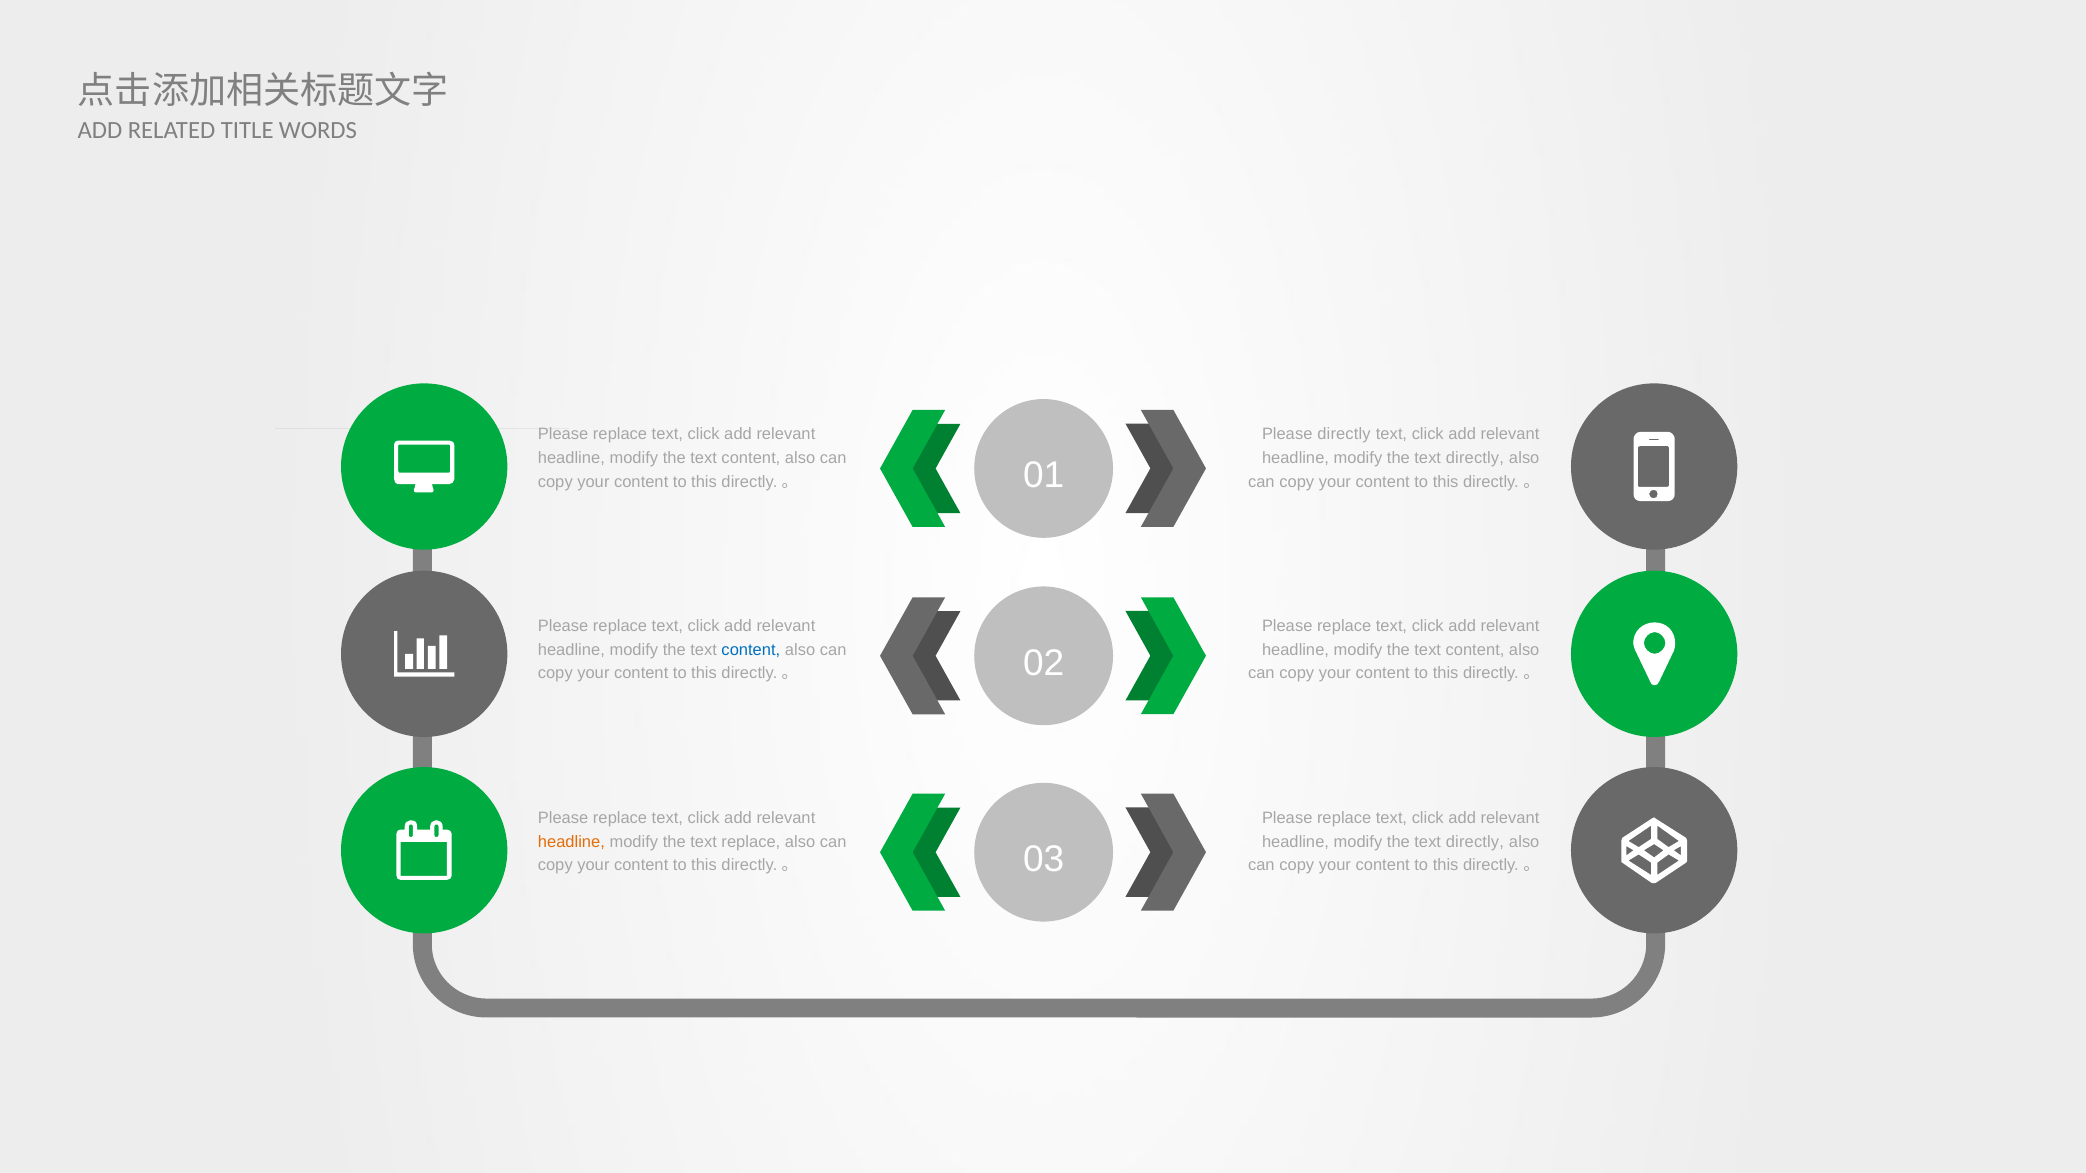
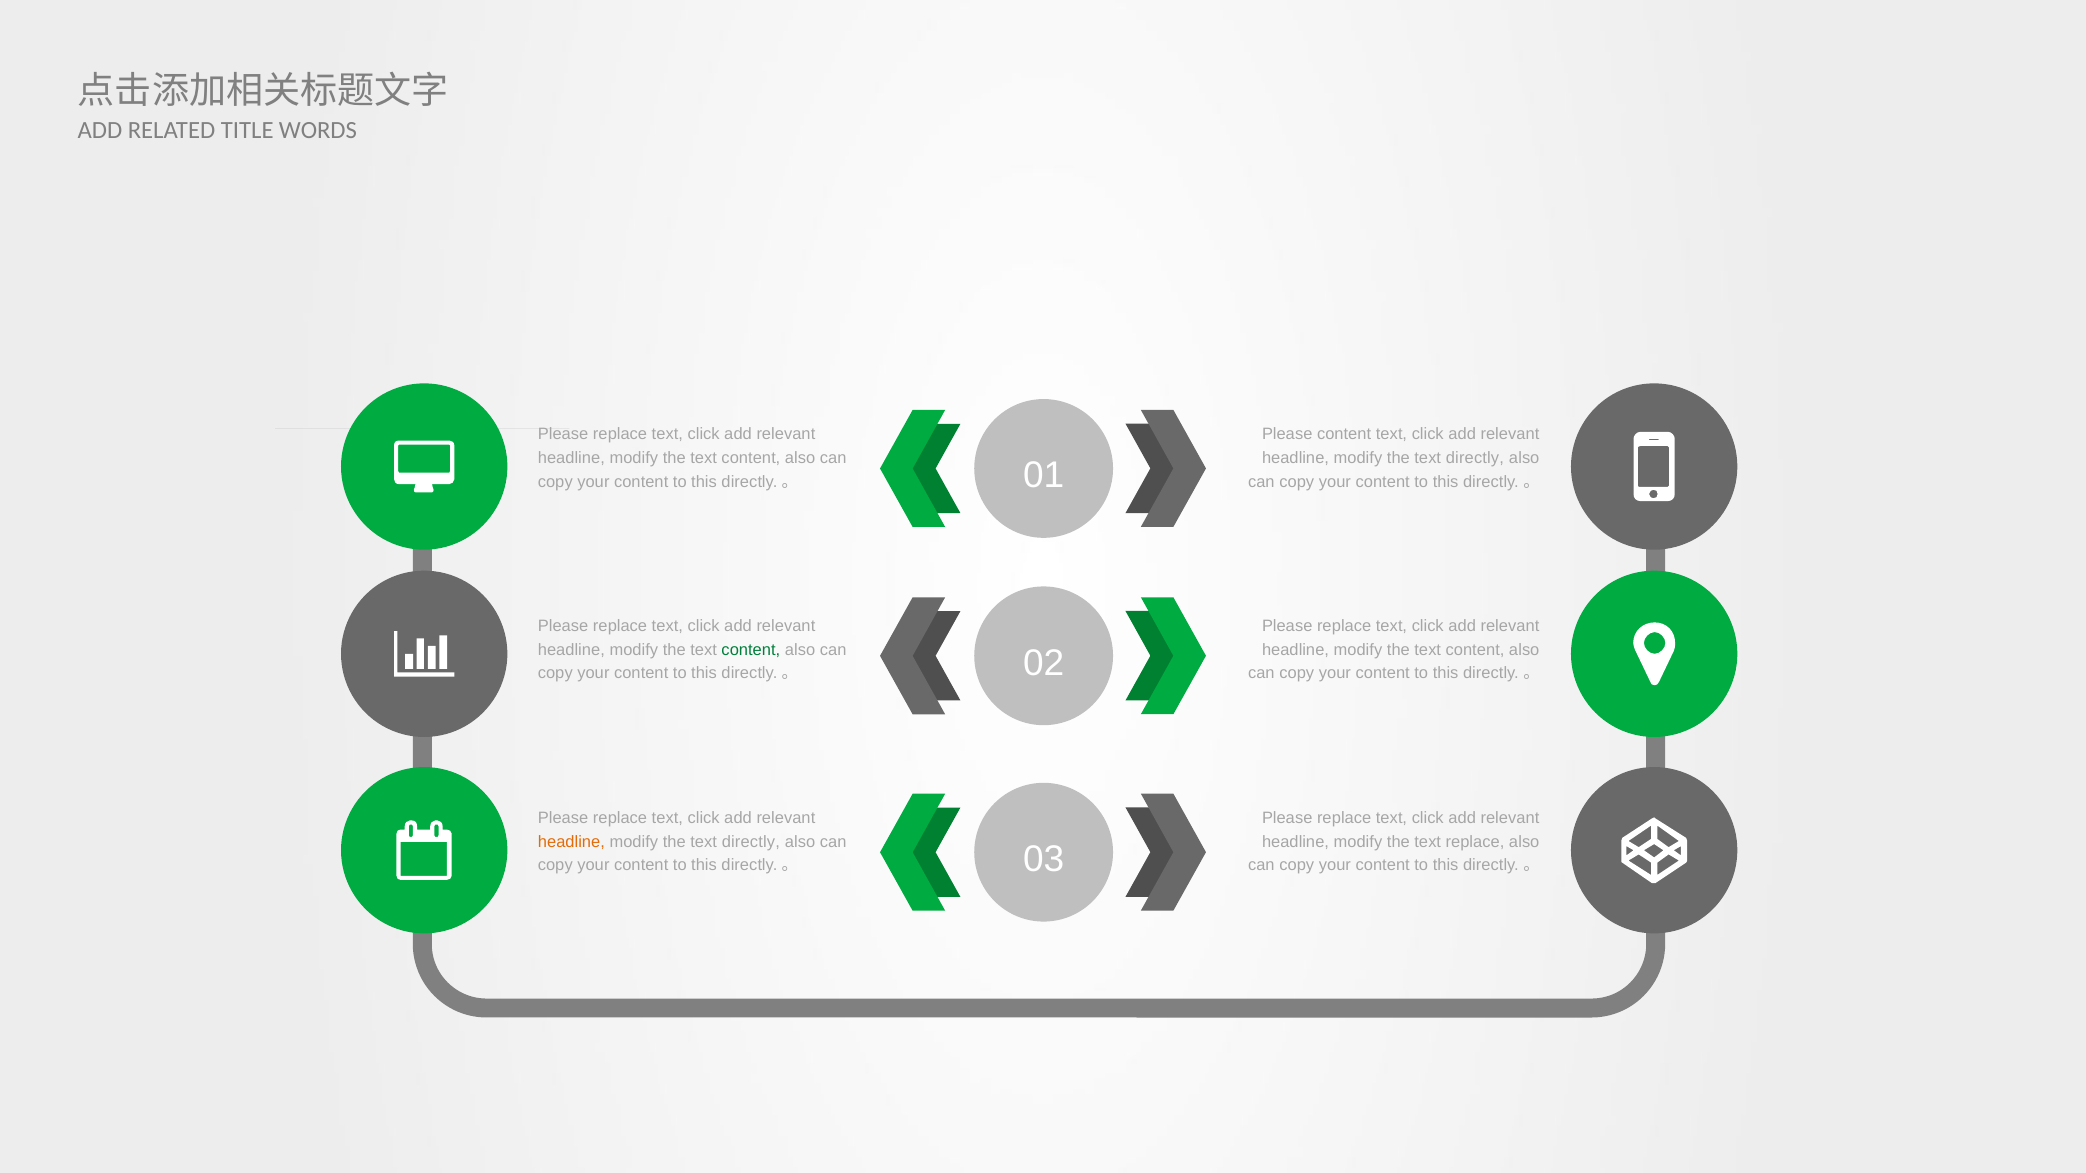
Please directly: directly -> content
content at (751, 650) colour: blue -> green
replace at (751, 842): replace -> directly
directly at (1475, 842): directly -> replace
